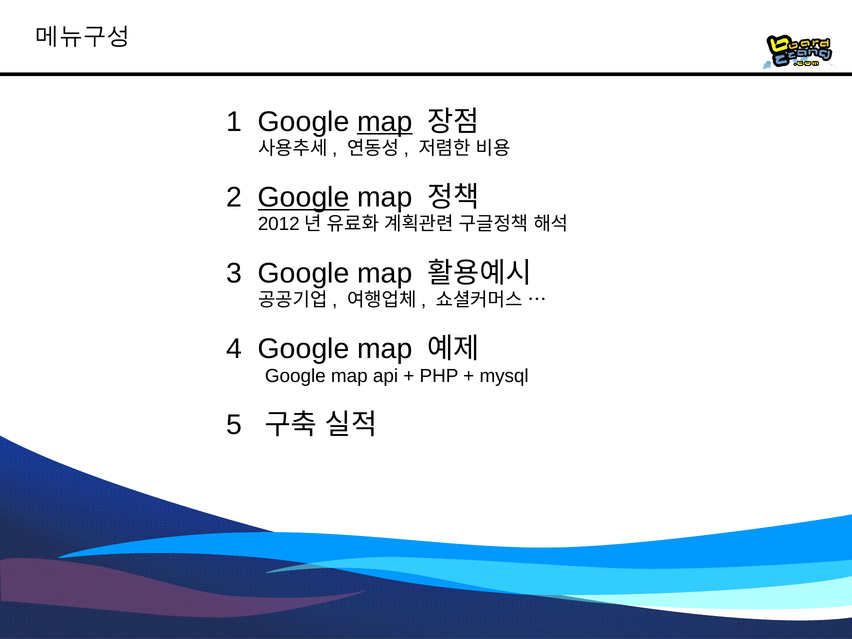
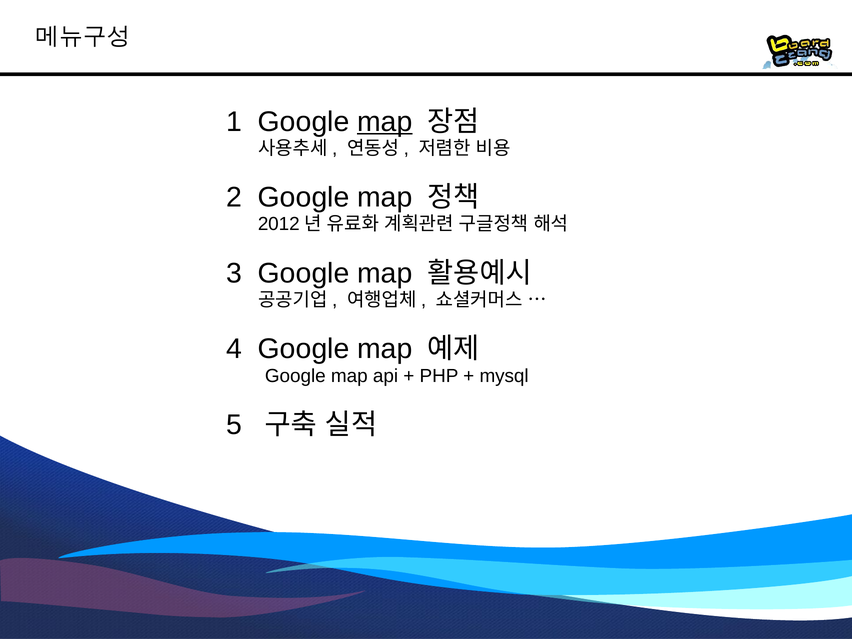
Google at (304, 197) underline: present -> none
